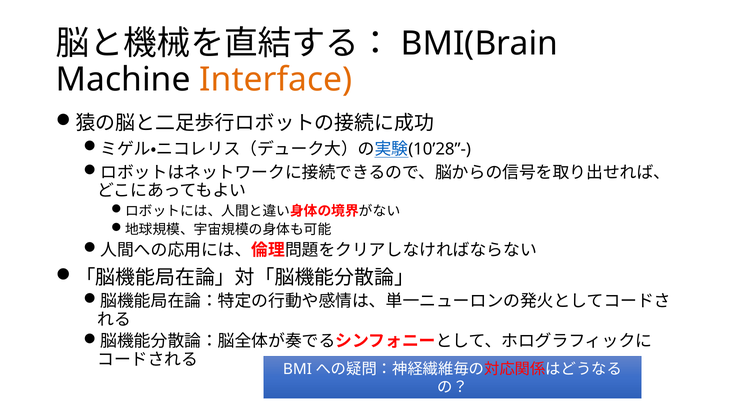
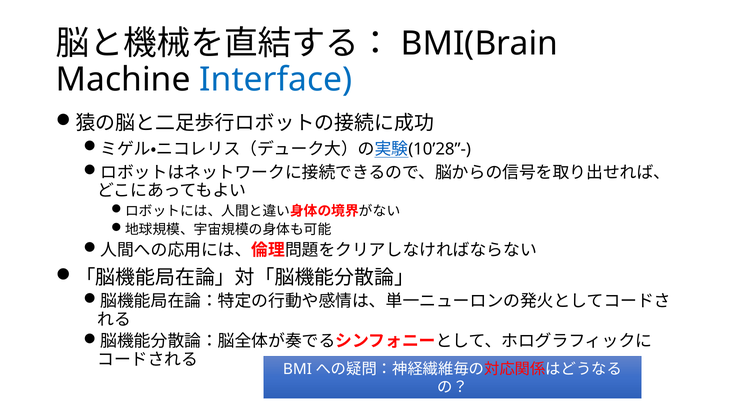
Interface colour: orange -> blue
